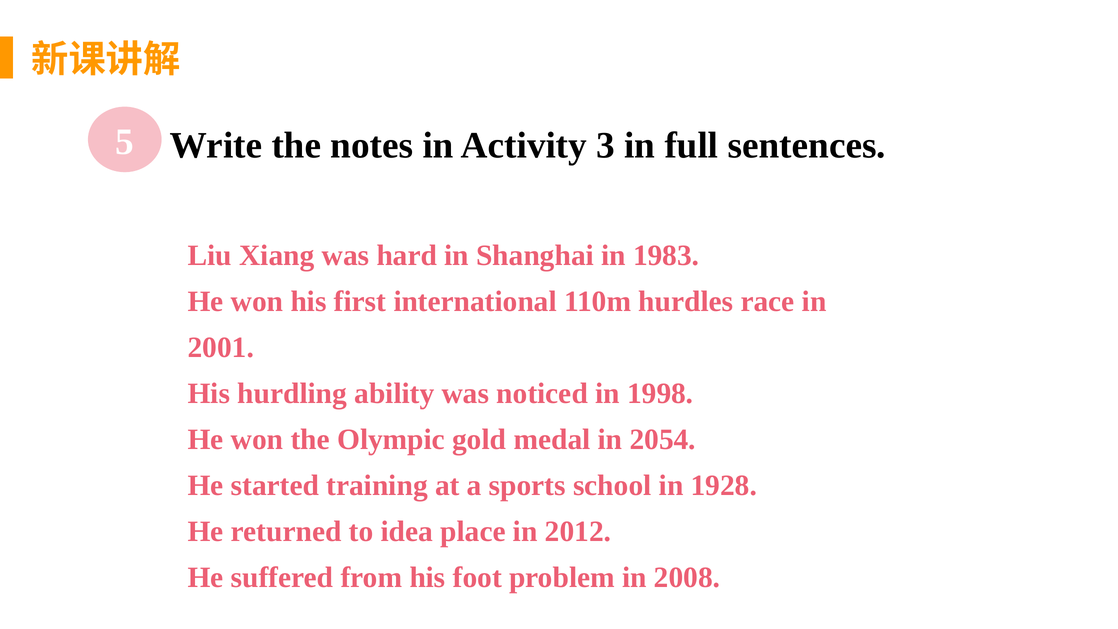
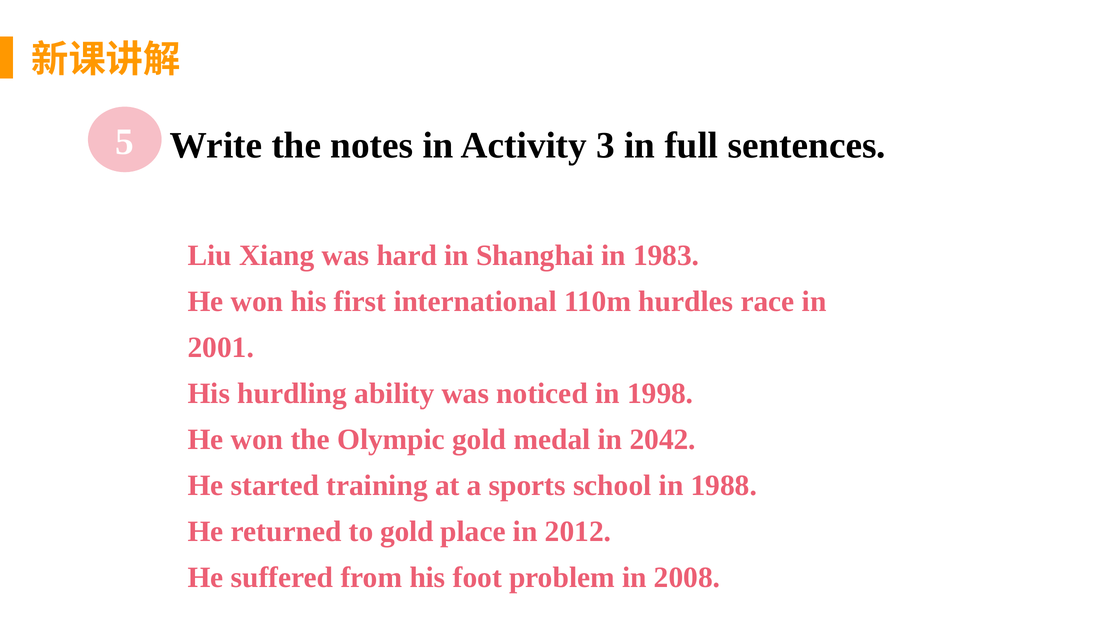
2054: 2054 -> 2042
1928: 1928 -> 1988
to idea: idea -> gold
